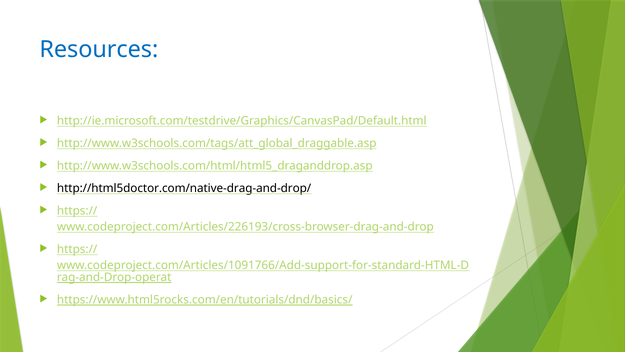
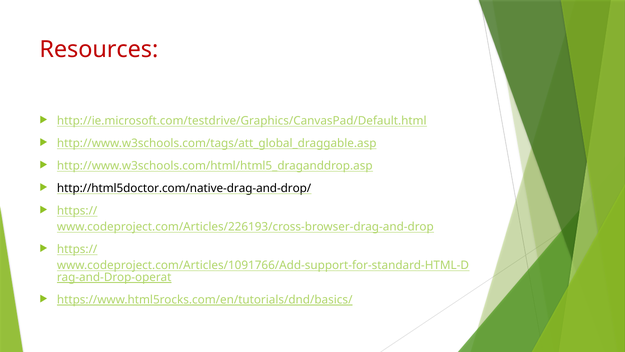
Resources colour: blue -> red
